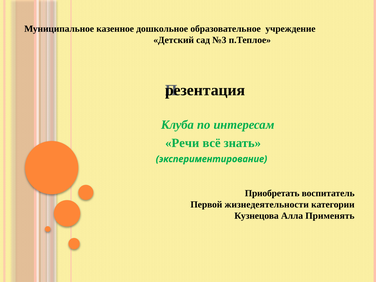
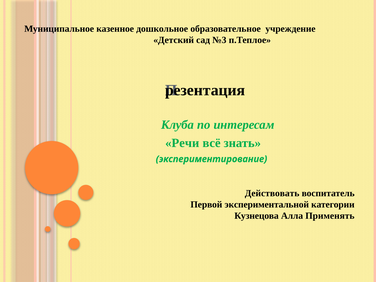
Приобретать: Приобретать -> Действовать
жизнедеятельности: жизнедеятельности -> экспериментальной
